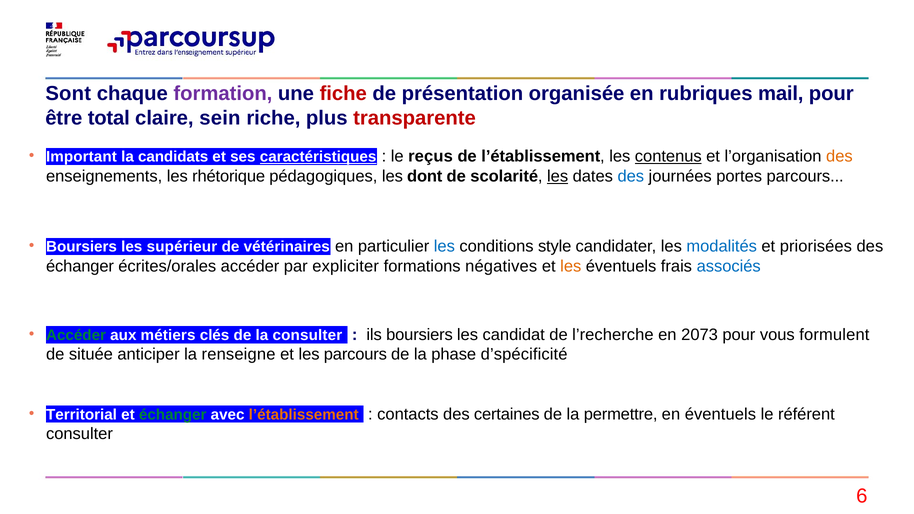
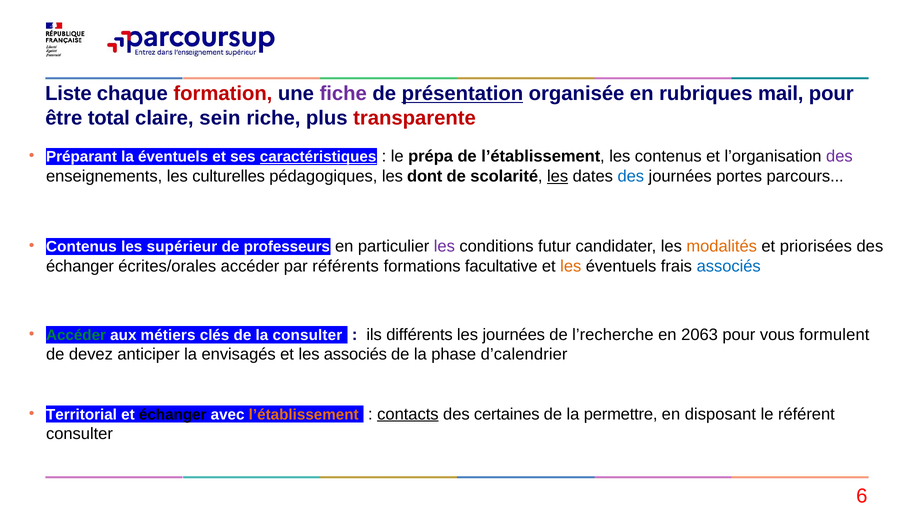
Sont: Sont -> Liste
formation colour: purple -> red
fiche colour: red -> purple
présentation underline: none -> present
Important: Important -> Préparant
la candidats: candidats -> éventuels
reçus: reçus -> prépa
contenus at (668, 156) underline: present -> none
des at (839, 156) colour: orange -> purple
rhétorique: rhétorique -> culturelles
Boursiers at (81, 247): Boursiers -> Contenus
vétérinaires: vétérinaires -> professeurs
les at (444, 246) colour: blue -> purple
style: style -> futur
modalités colour: blue -> orange
expliciter: expliciter -> référents
négatives: négatives -> facultative
ils boursiers: boursiers -> différents
les candidat: candidat -> journées
2073: 2073 -> 2063
située: située -> devez
renseigne: renseigne -> envisagés
les parcours: parcours -> associés
d’spécificité: d’spécificité -> d’calendrier
échanger at (173, 415) colour: green -> black
contacts underline: none -> present
en éventuels: éventuels -> disposant
